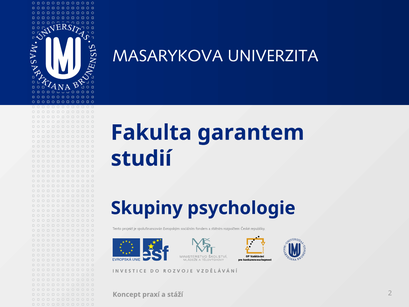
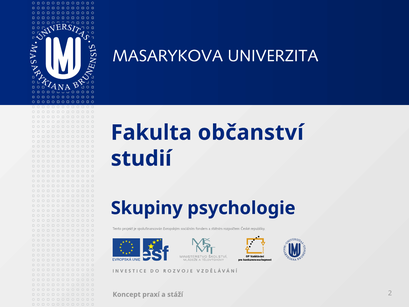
garantem: garantem -> občanství
